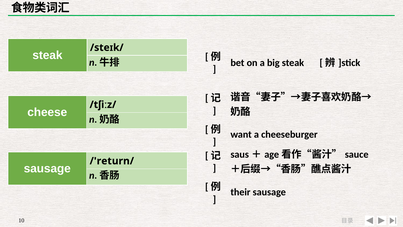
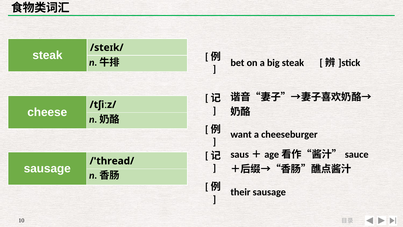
/'return/: /'return/ -> /'thread/
